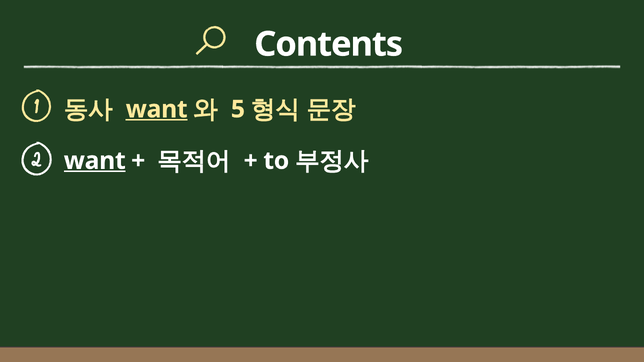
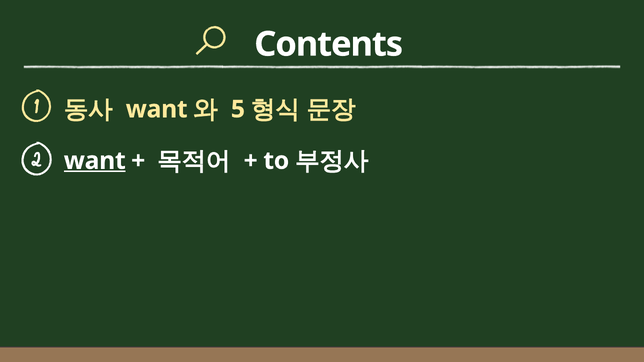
want at (157, 109) underline: present -> none
